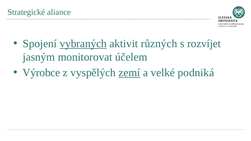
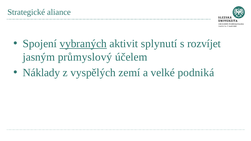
různých: různých -> splynutí
monitorovat: monitorovat -> průmyslový
Výrobce: Výrobce -> Náklady
zemí underline: present -> none
